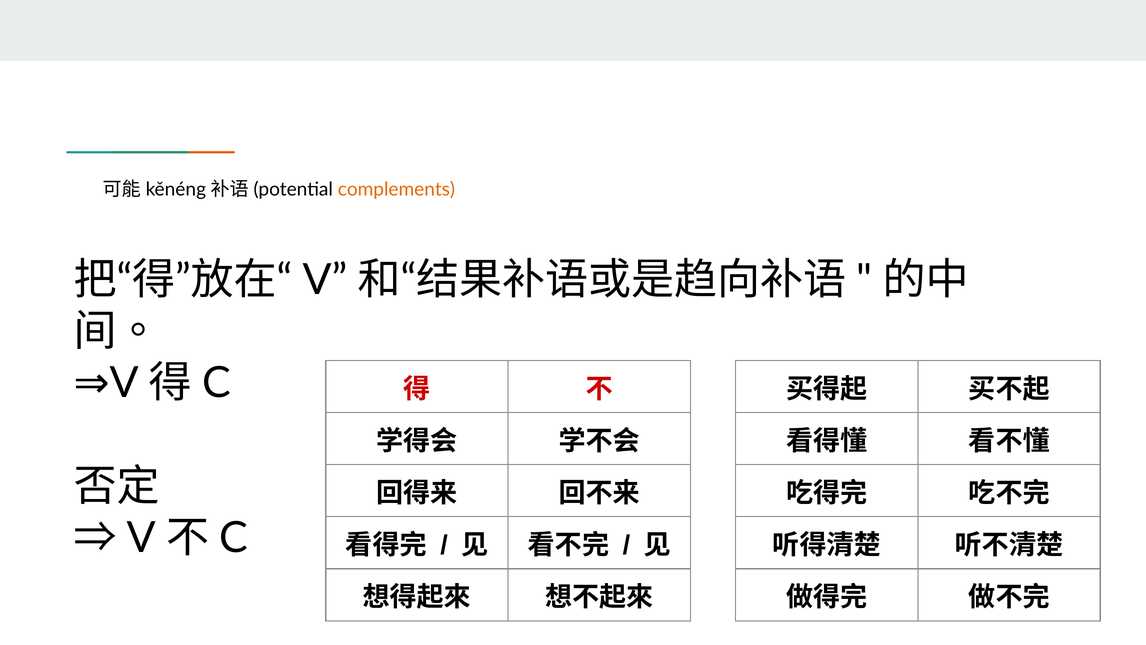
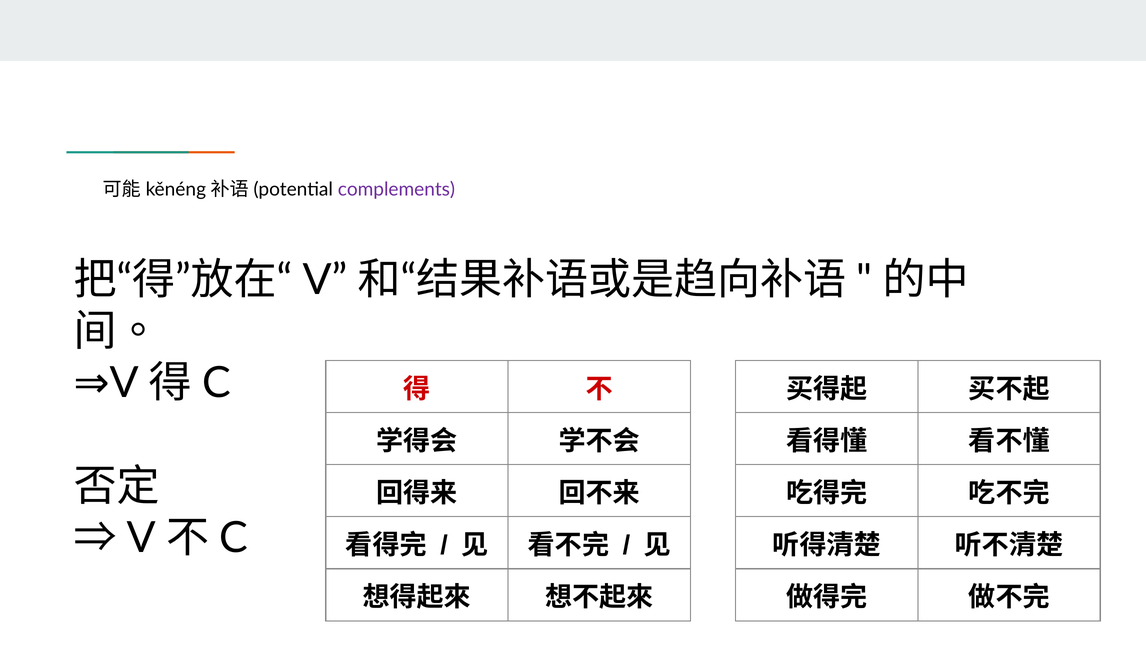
complements colour: orange -> purple
